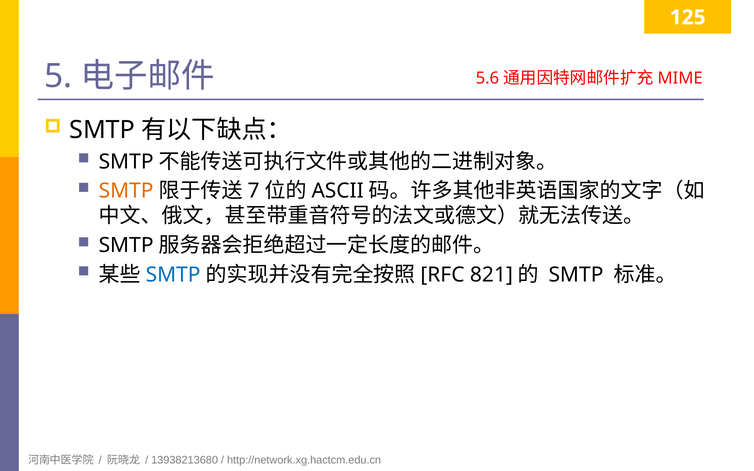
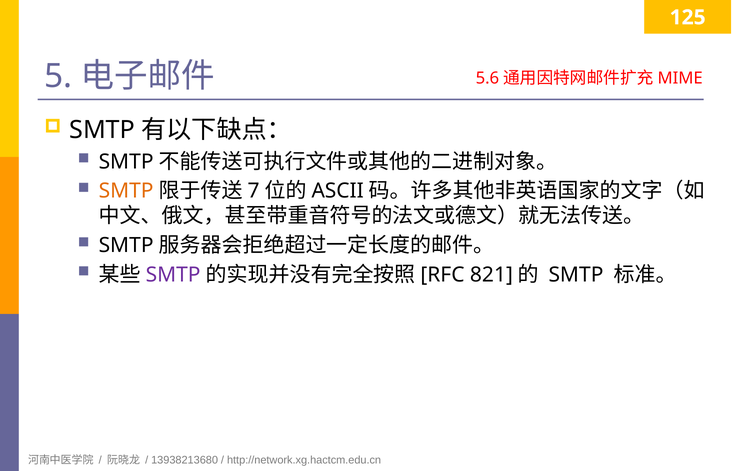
SMTP at (173, 275) colour: blue -> purple
